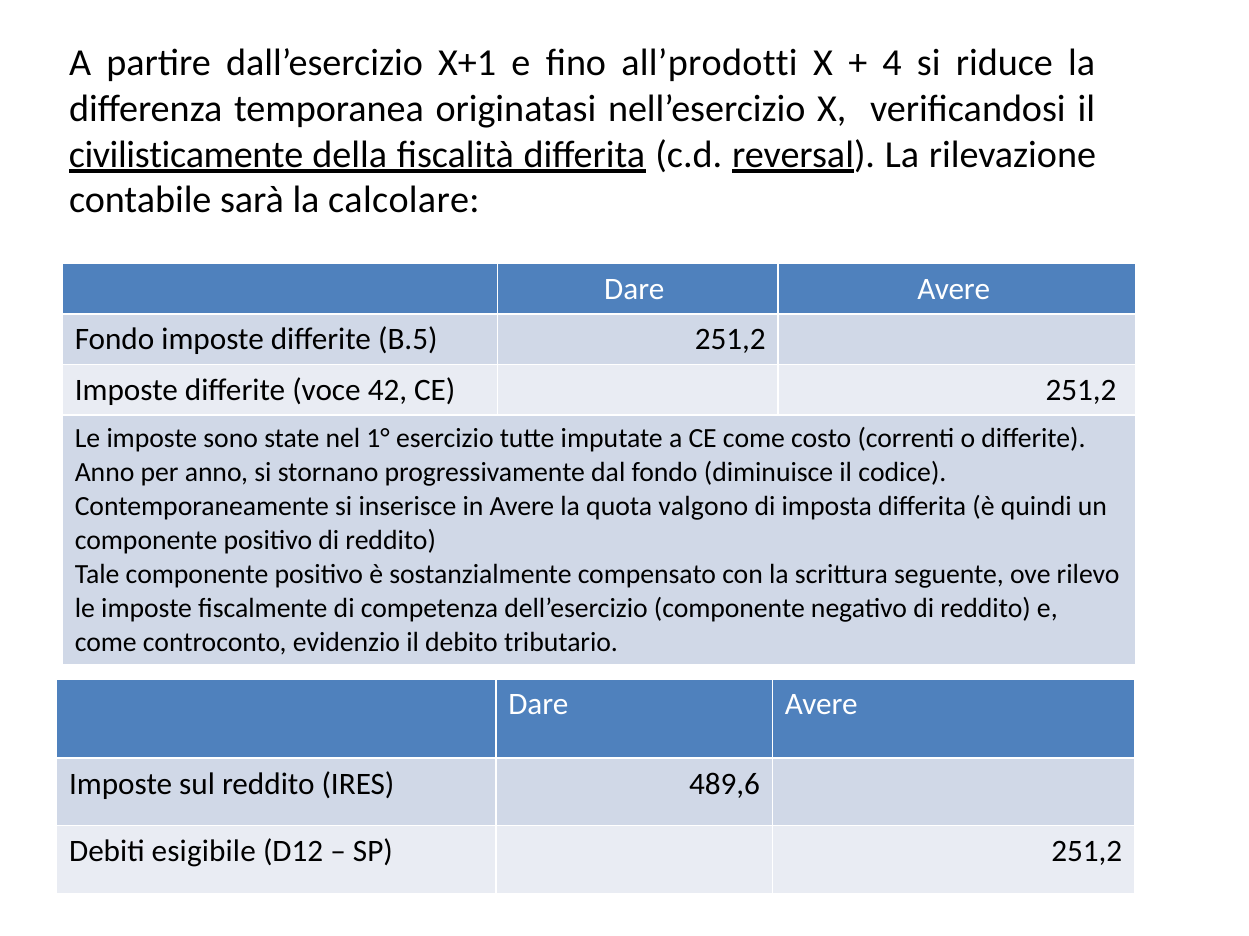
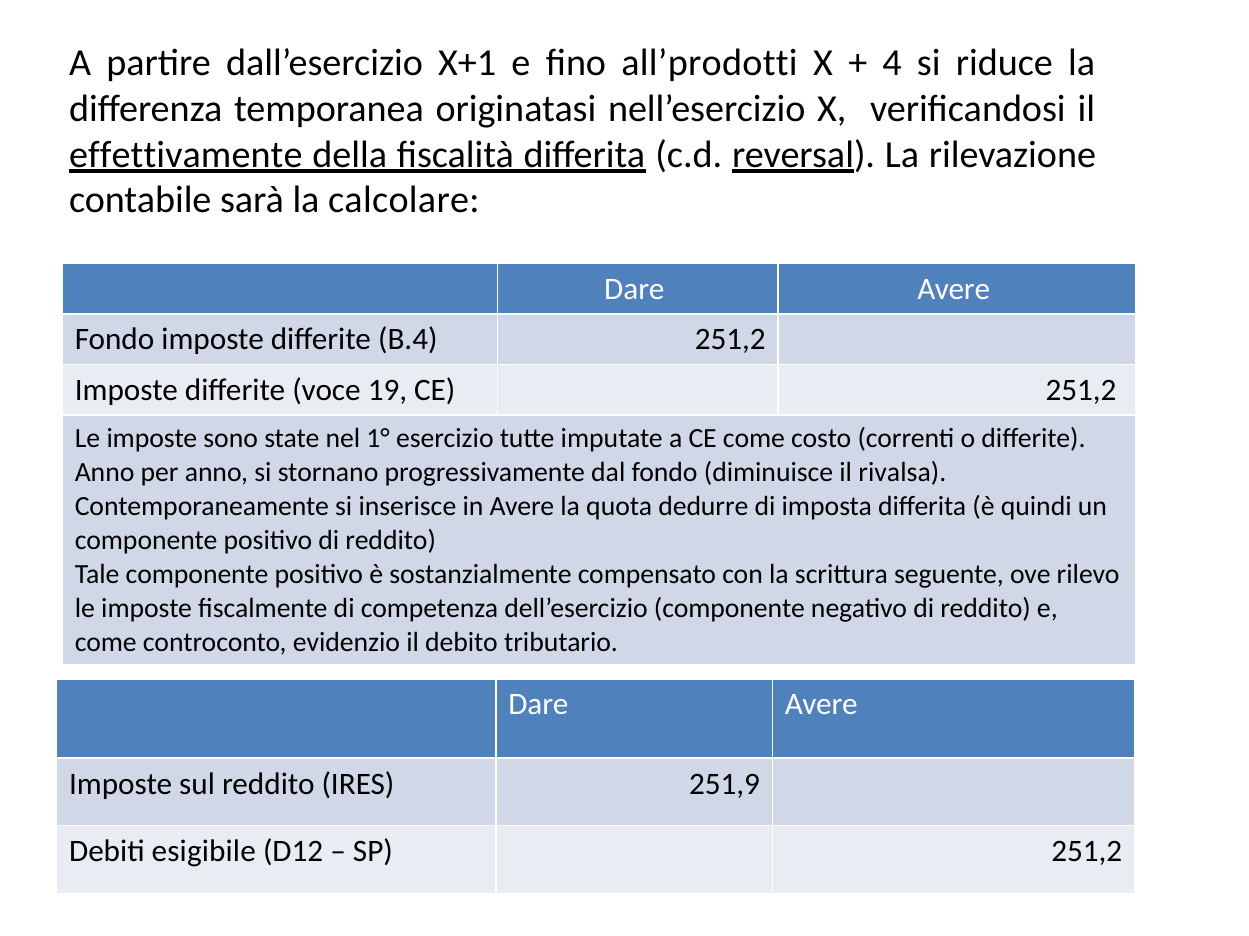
civilisticamente: civilisticamente -> effettivamente
B.5: B.5 -> B.4
42: 42 -> 19
codice: codice -> rivalsa
valgono: valgono -> dedurre
489,6: 489,6 -> 251,9
